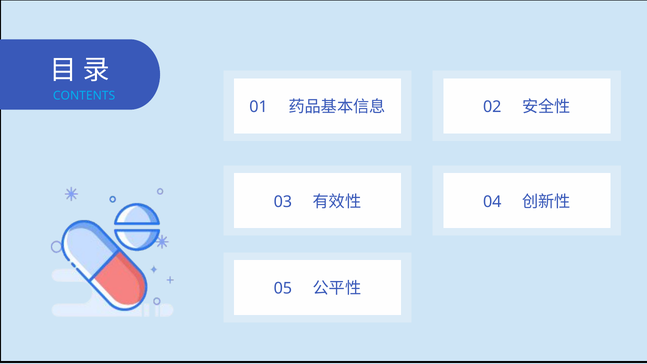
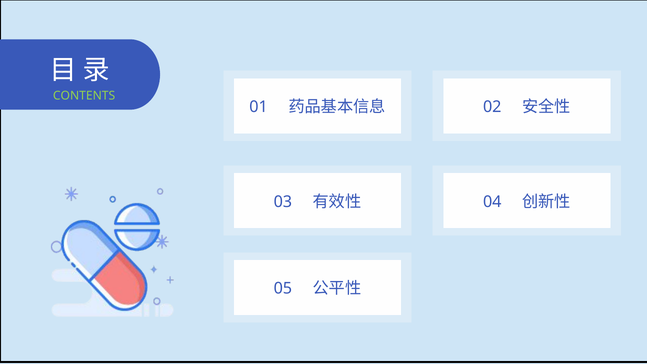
CONTENTS colour: light blue -> light green
